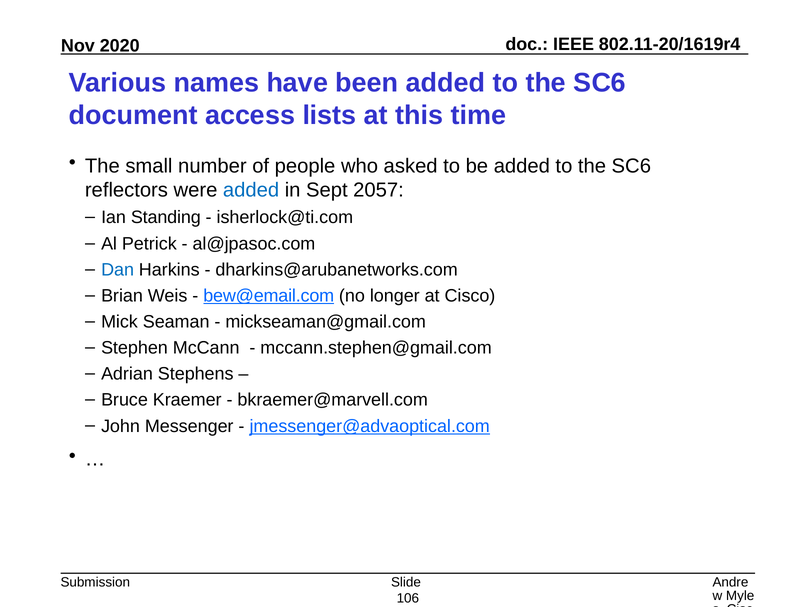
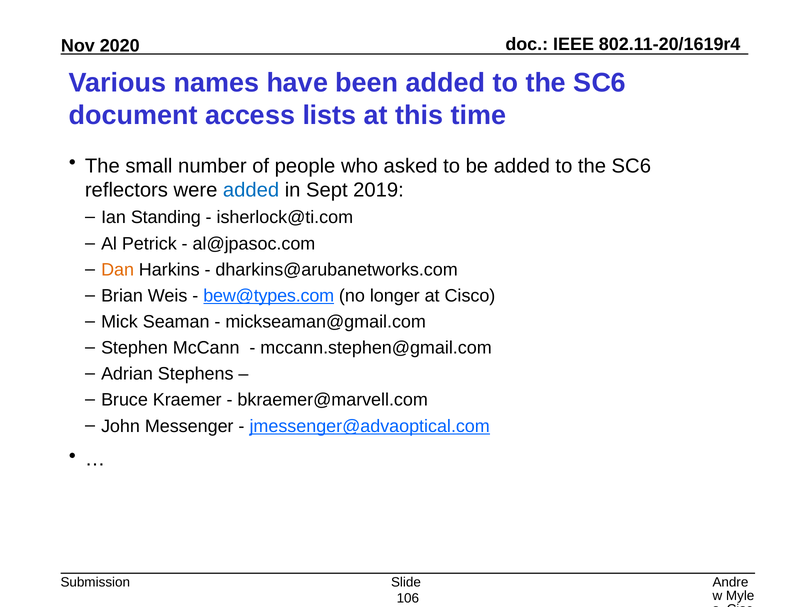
2057: 2057 -> 2019
Dan colour: blue -> orange
bew@email.com: bew@email.com -> bew@types.com
